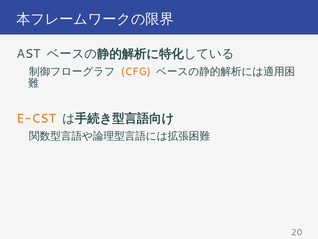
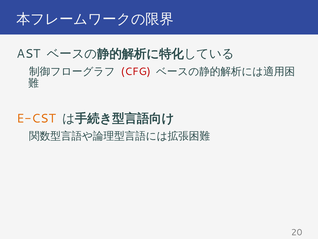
CFG colour: orange -> red
